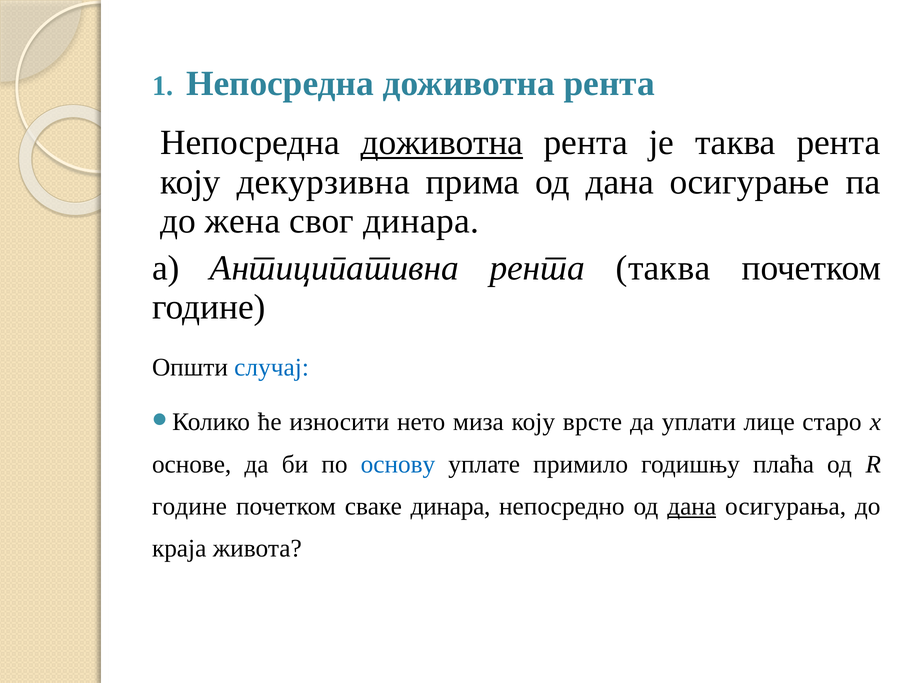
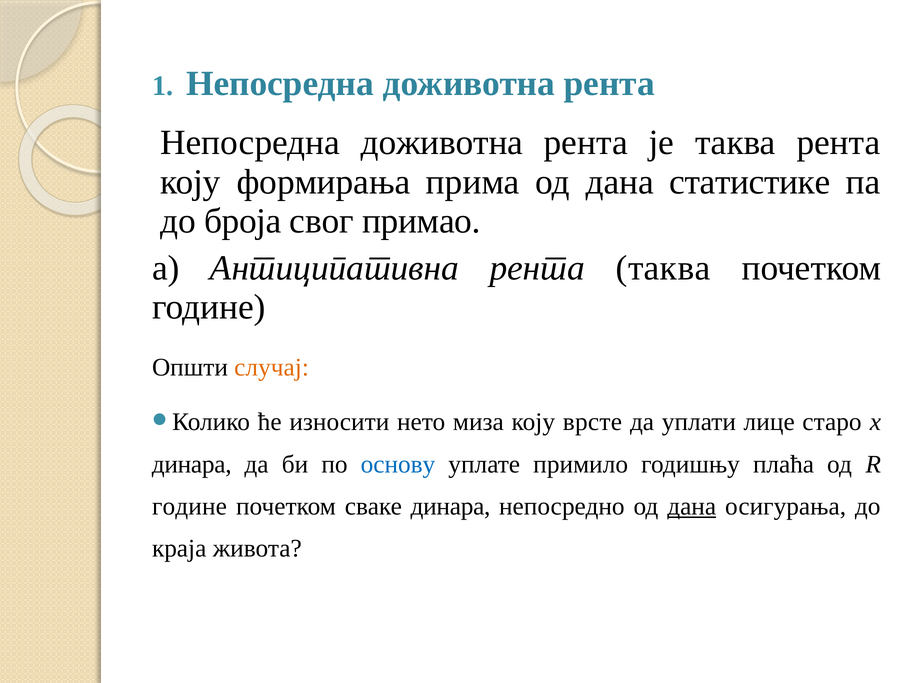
доживотна at (442, 143) underline: present -> none
декурзивна: декурзивна -> формирања
осигурање: осигурање -> статистике
жена: жена -> броја
свог динара: динара -> примао
случај colour: blue -> orange
основе at (192, 464): основе -> динара
